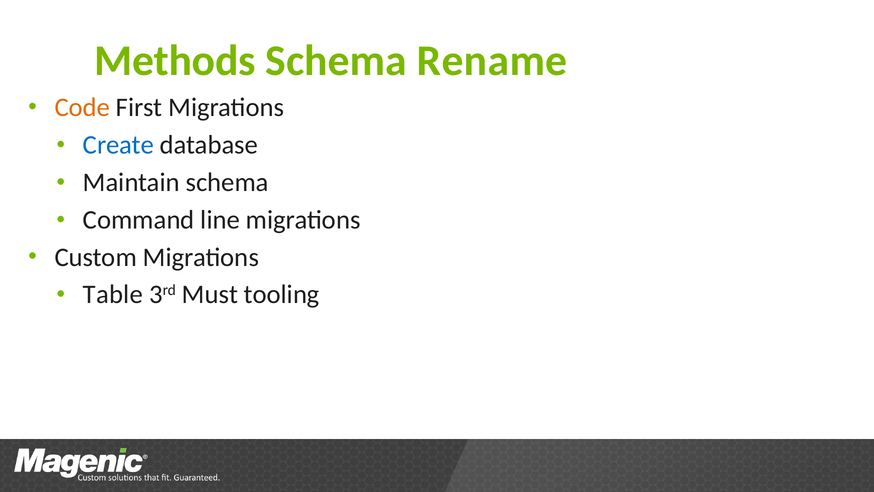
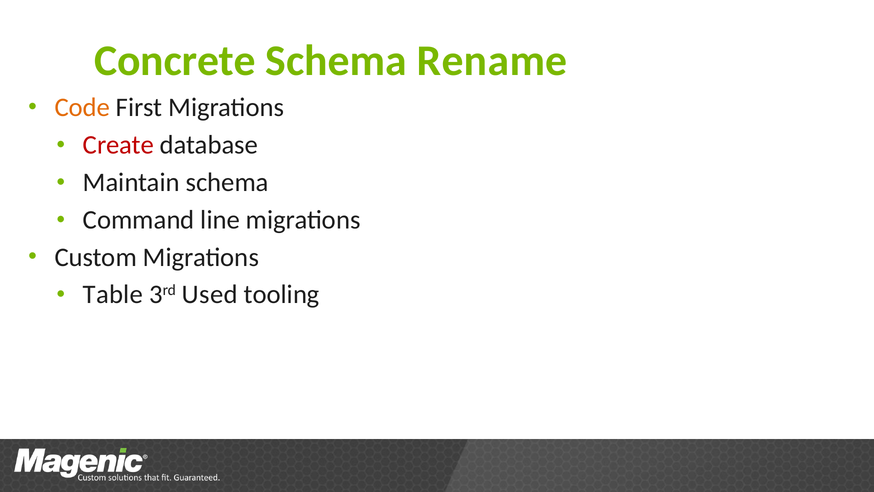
Methods: Methods -> Concrete
Create colour: blue -> red
Must: Must -> Used
